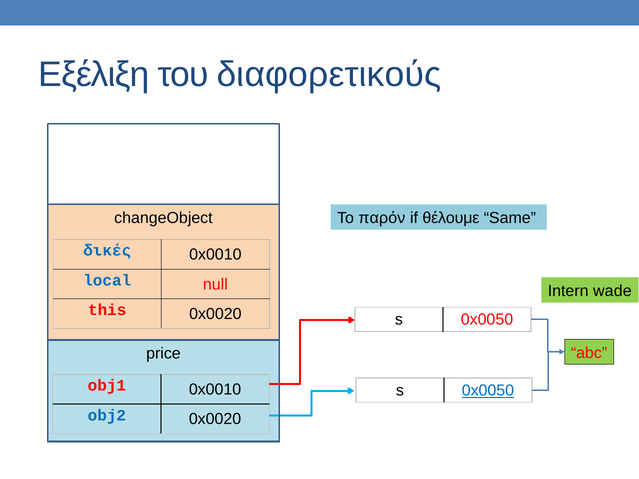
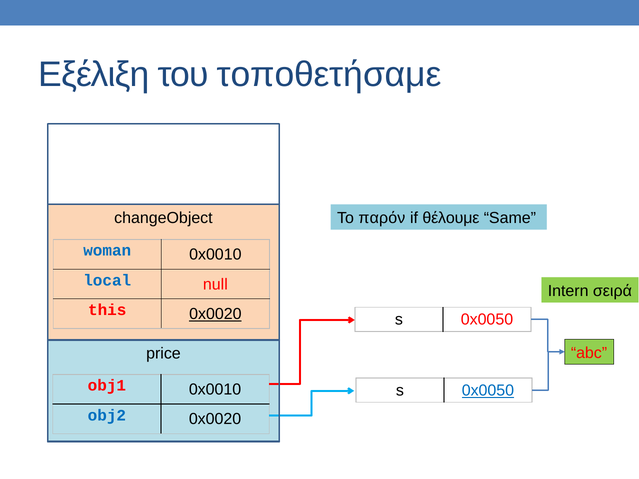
διαφορετικούς: διαφορετικούς -> τοποθετήσαμε
δικές: δικές -> woman
wade: wade -> σειρά
0x0020 at (215, 314) underline: none -> present
